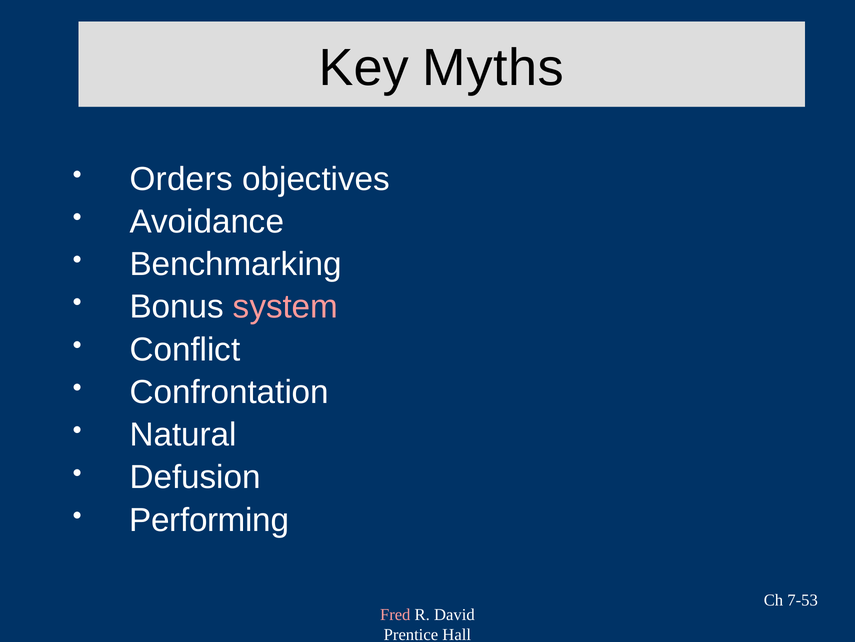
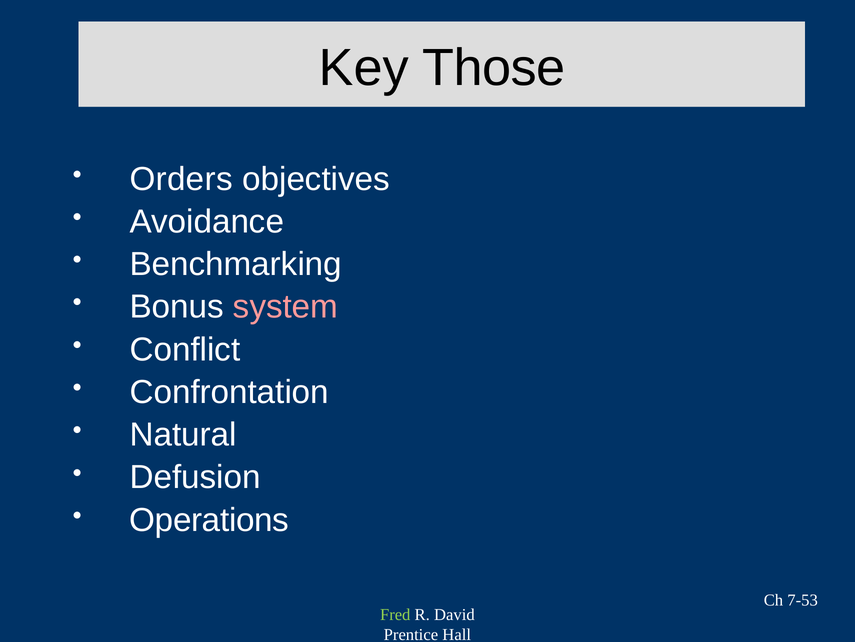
Myths: Myths -> Those
Performing: Performing -> Operations
Fred colour: pink -> light green
